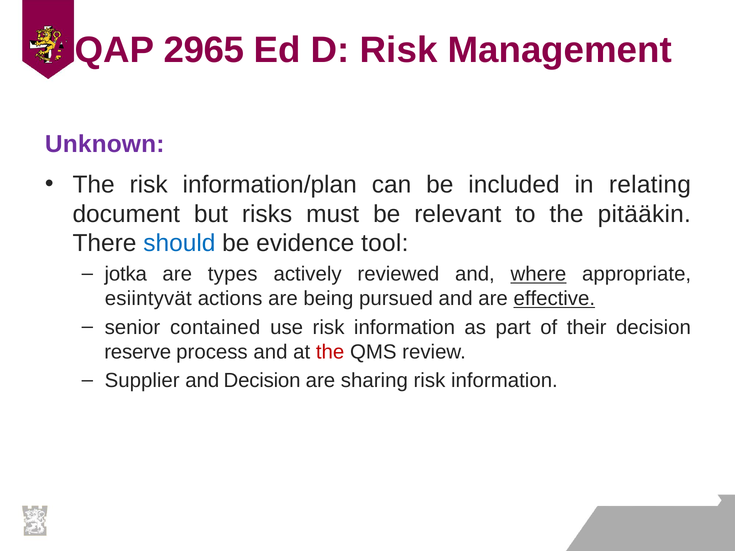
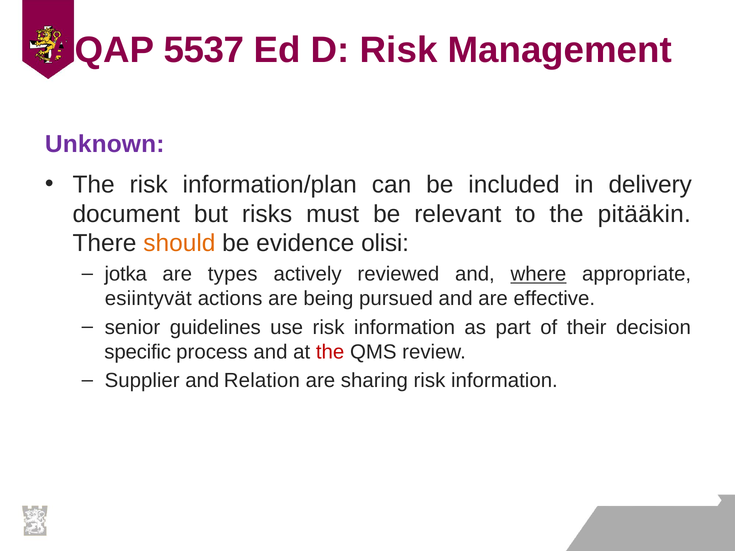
2965: 2965 -> 5537
relating: relating -> delivery
should colour: blue -> orange
tool: tool -> olisi
effective underline: present -> none
contained: contained -> guidelines
reserve: reserve -> specific
and Decision: Decision -> Relation
